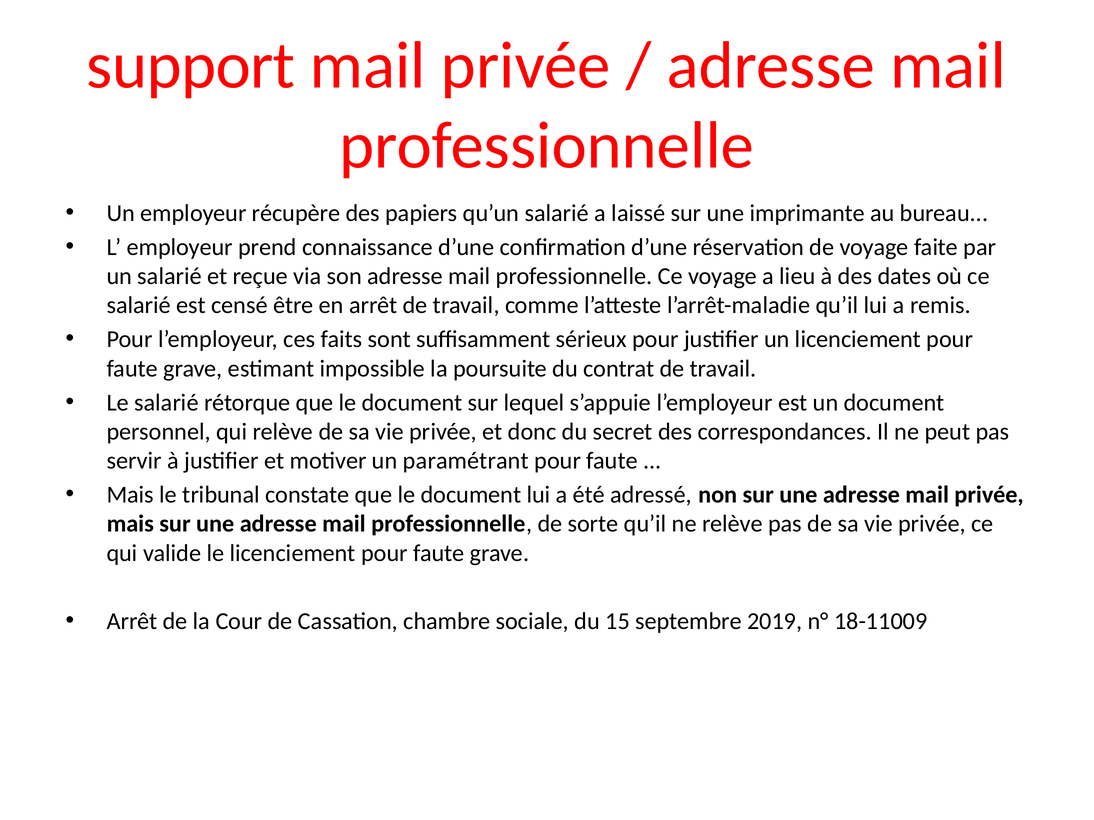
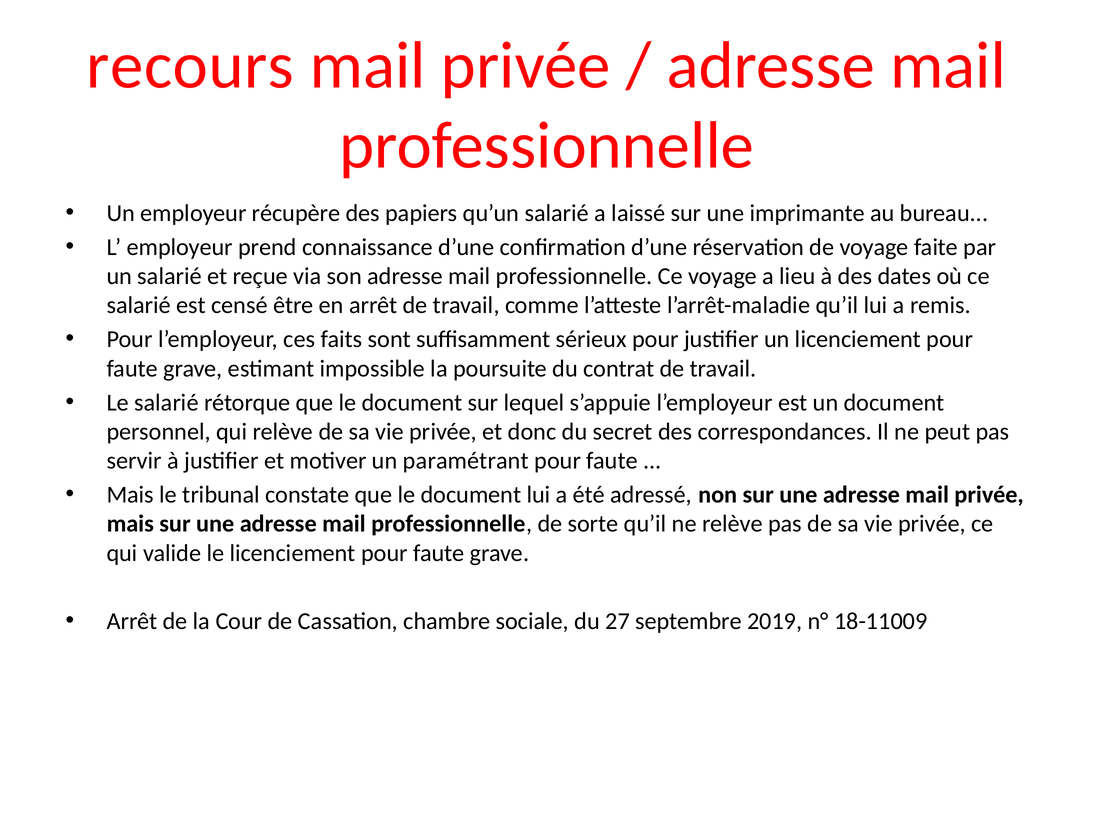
support: support -> recours
15: 15 -> 27
